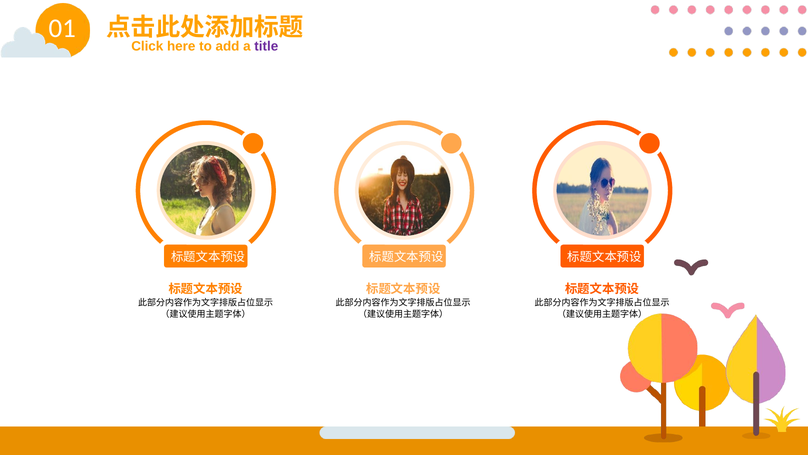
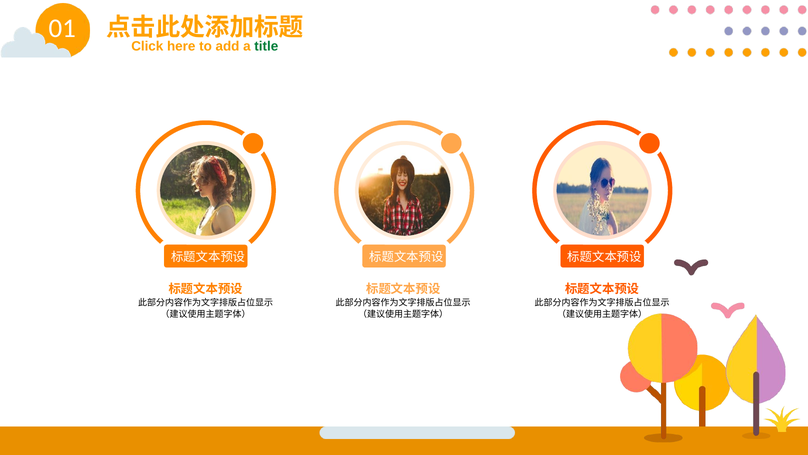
title colour: purple -> green
